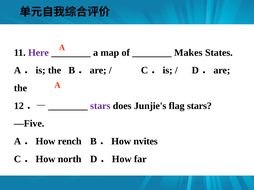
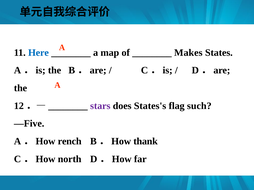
Here colour: purple -> blue
Junjie's: Junjie's -> States's
flag stars: stars -> such
nvites: nvites -> thank
